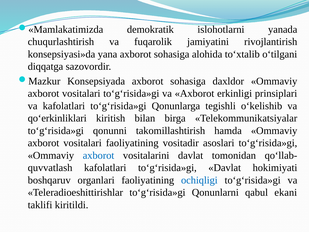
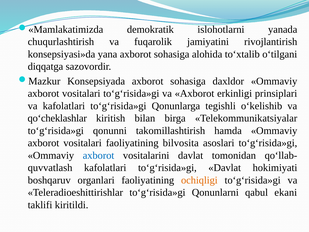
qo‘erkinliklari: qo‘erkinliklari -> qo‘cheklashlar
vositadir: vositadir -> bilvosita
ochiqligi colour: blue -> orange
